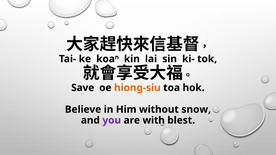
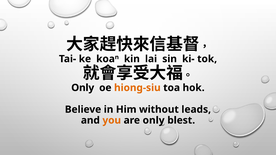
Save at (83, 88): Save -> Only
snow: snow -> leads
you colour: purple -> orange
are with: with -> only
